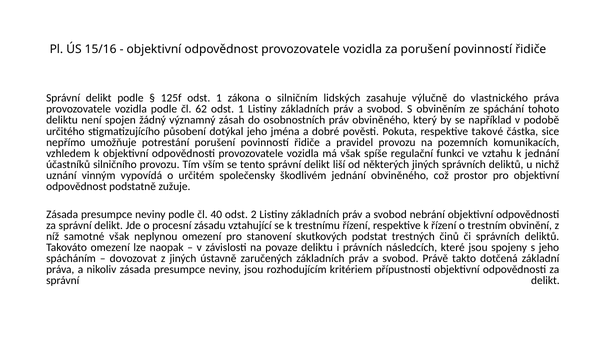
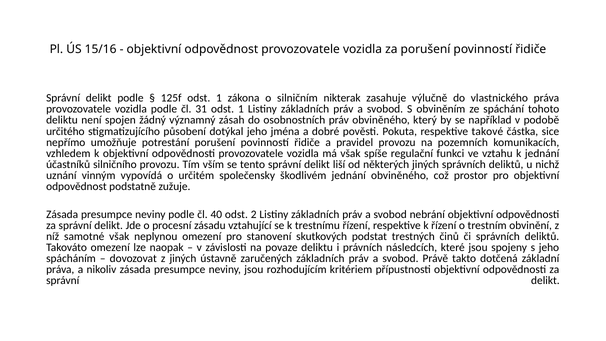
lidských: lidských -> nikterak
62: 62 -> 31
